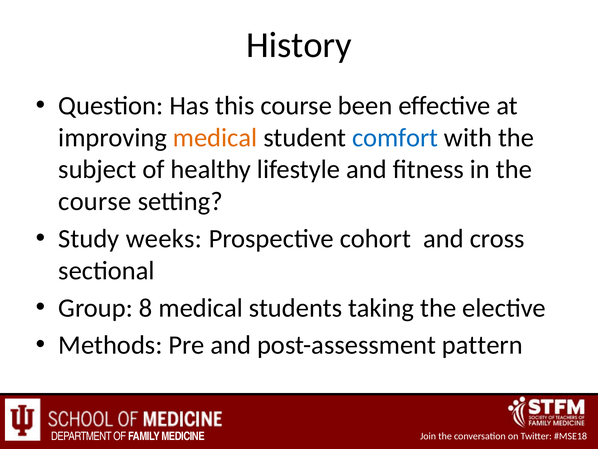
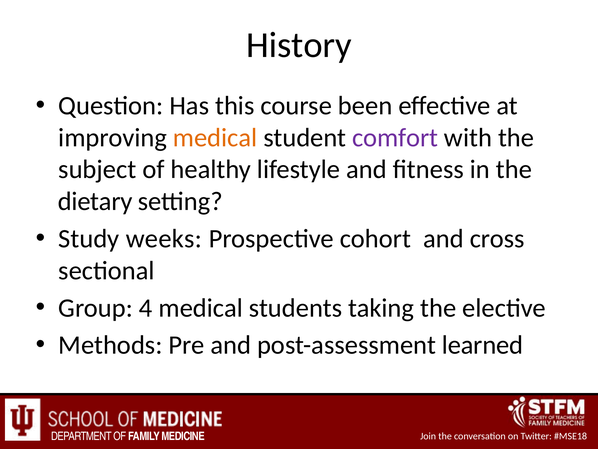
comfort colour: blue -> purple
course at (95, 201): course -> dietary
8: 8 -> 4
pattern: pattern -> learned
